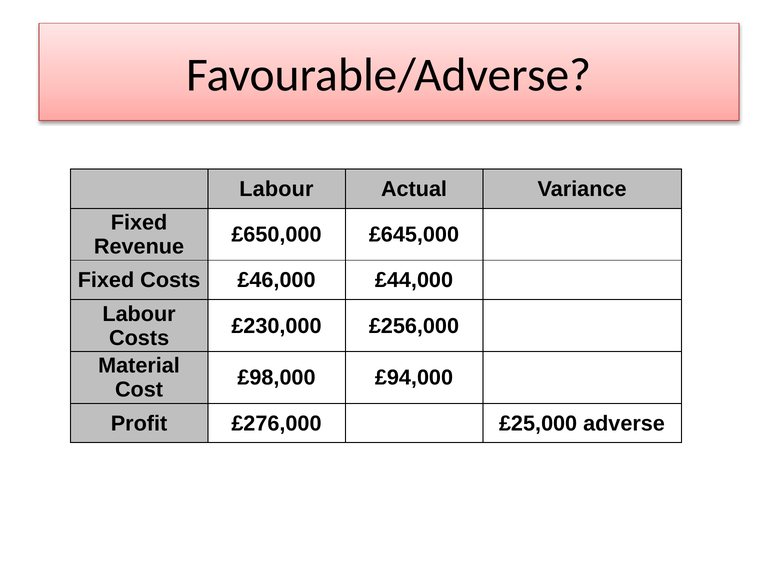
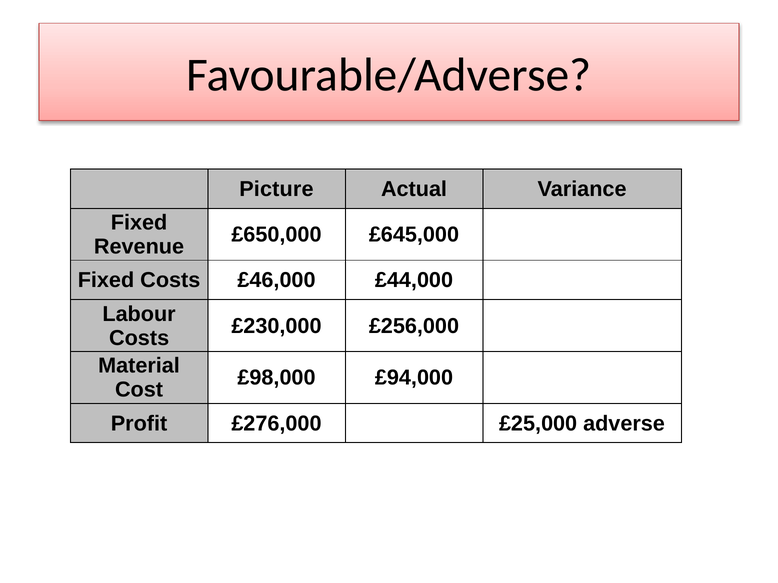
Labour at (276, 189): Labour -> Picture
